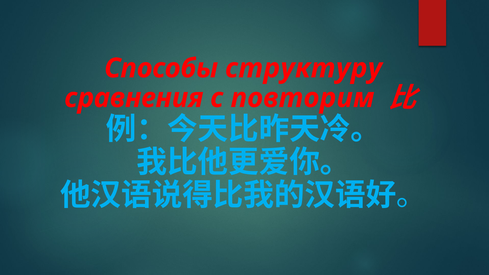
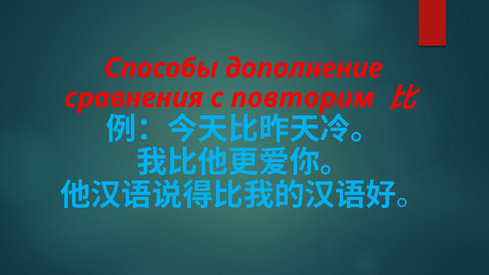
структуру: структуру -> дополнение
